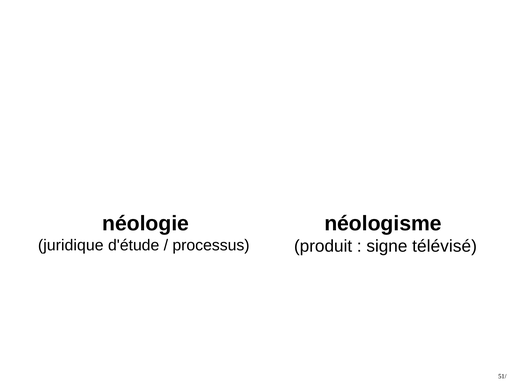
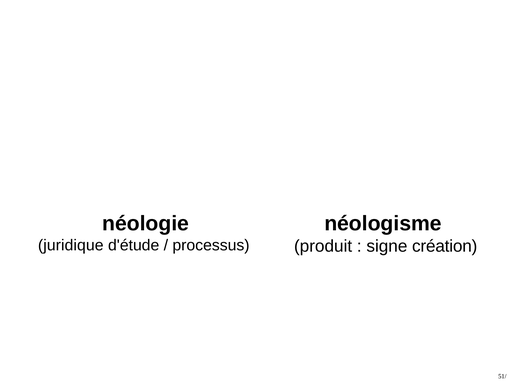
télévisé: télévisé -> création
